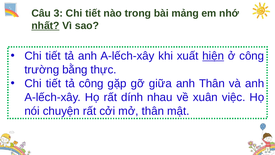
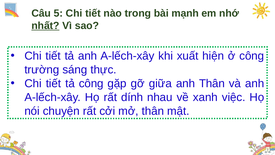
3: 3 -> 5
mảng: mảng -> mạnh
hiện underline: present -> none
bằng: bằng -> sáng
xuân: xuân -> xanh
